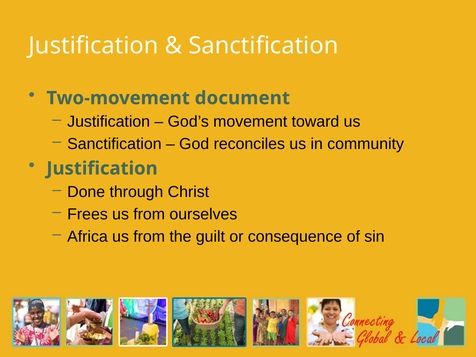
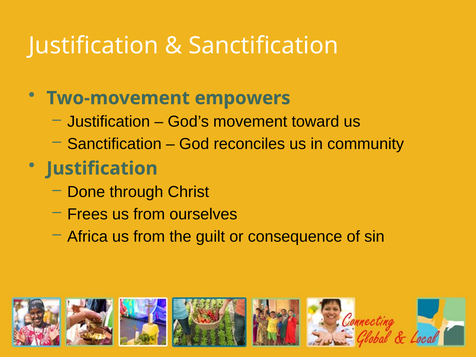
document: document -> empowers
